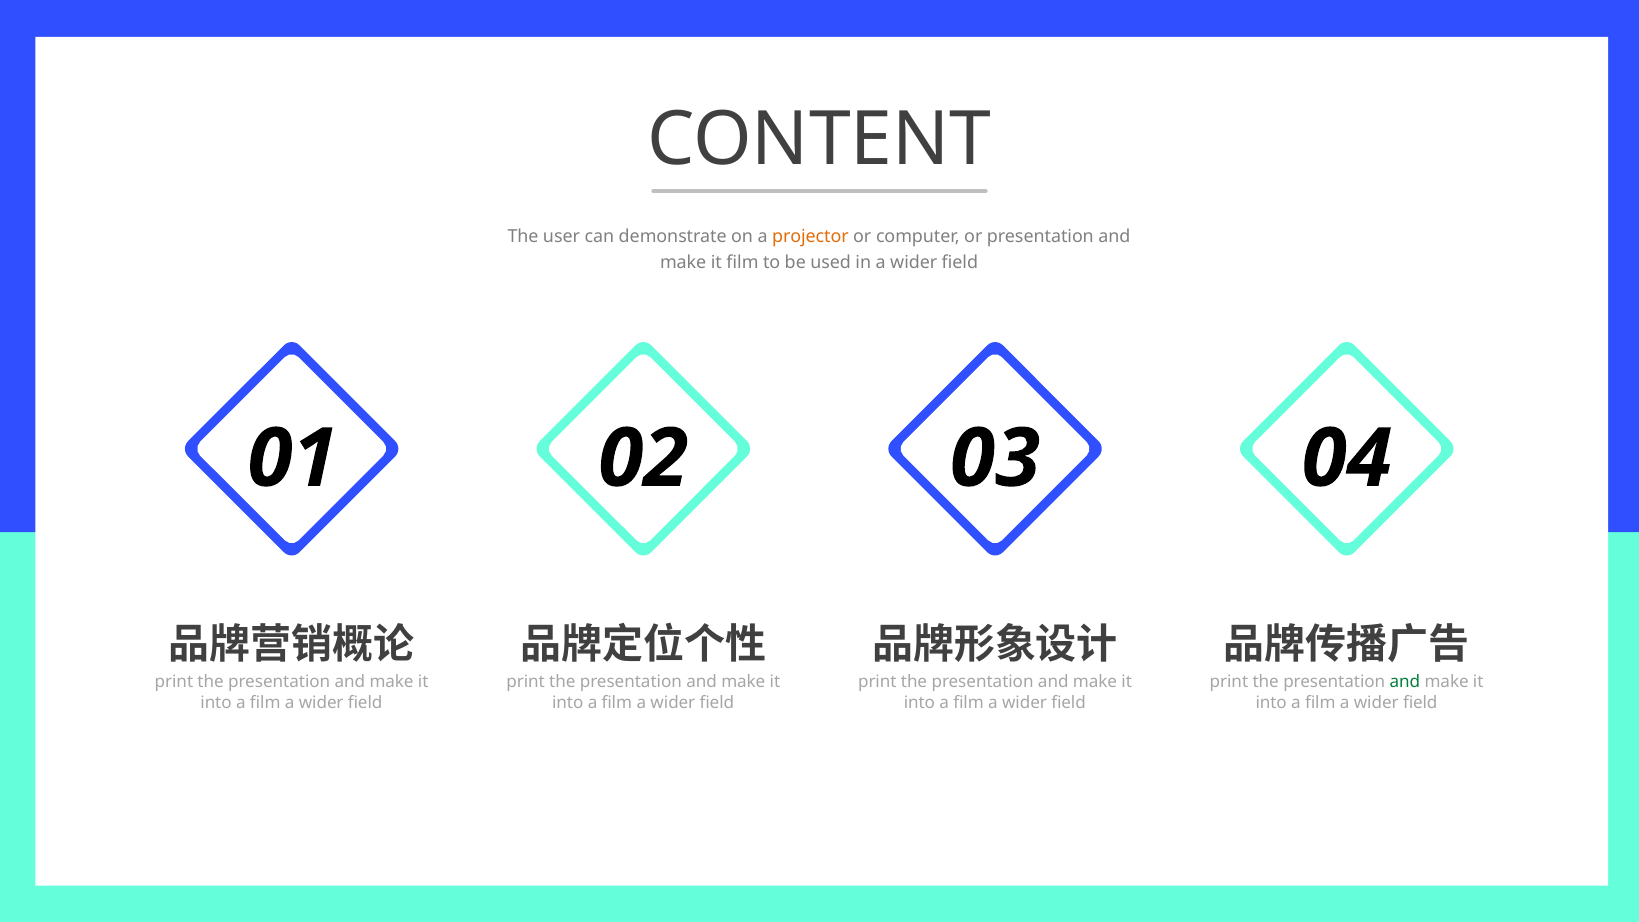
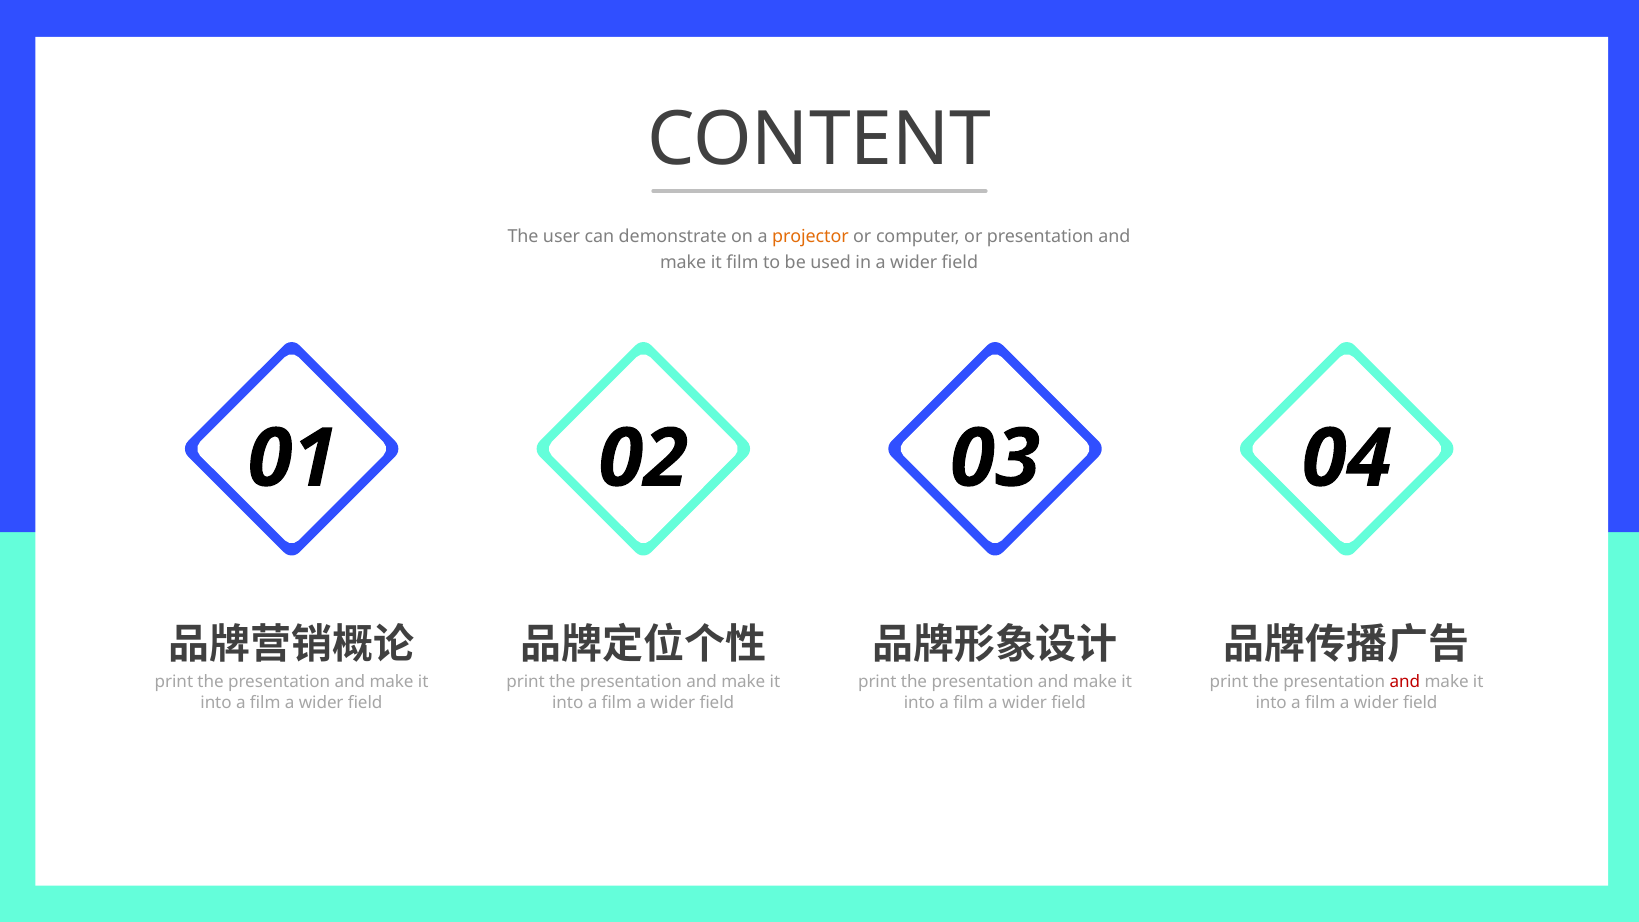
and at (1405, 682) colour: green -> red
